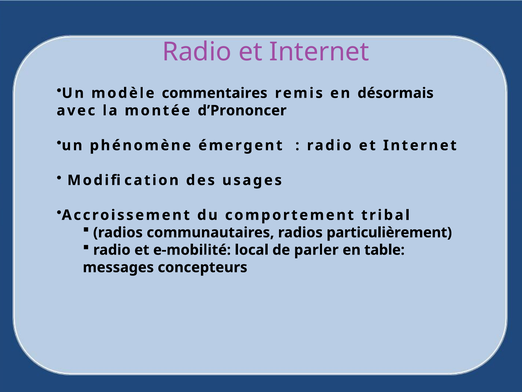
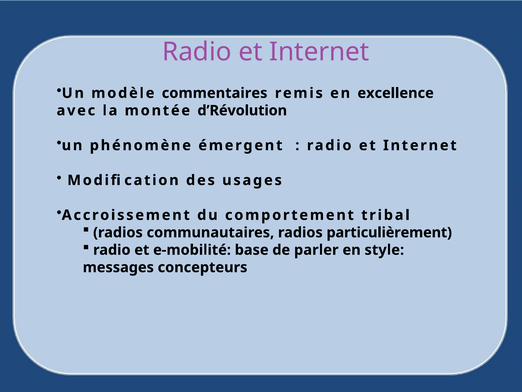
désormais: désormais -> excellence
d’Prononcer: d’Prononcer -> d’Révolution
local: local -> base
table: table -> style
